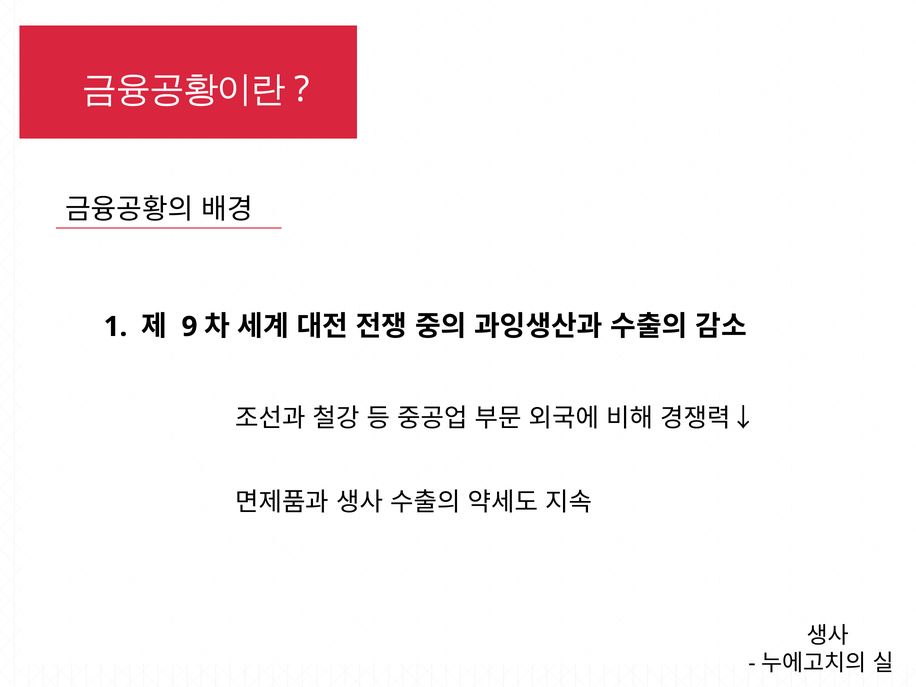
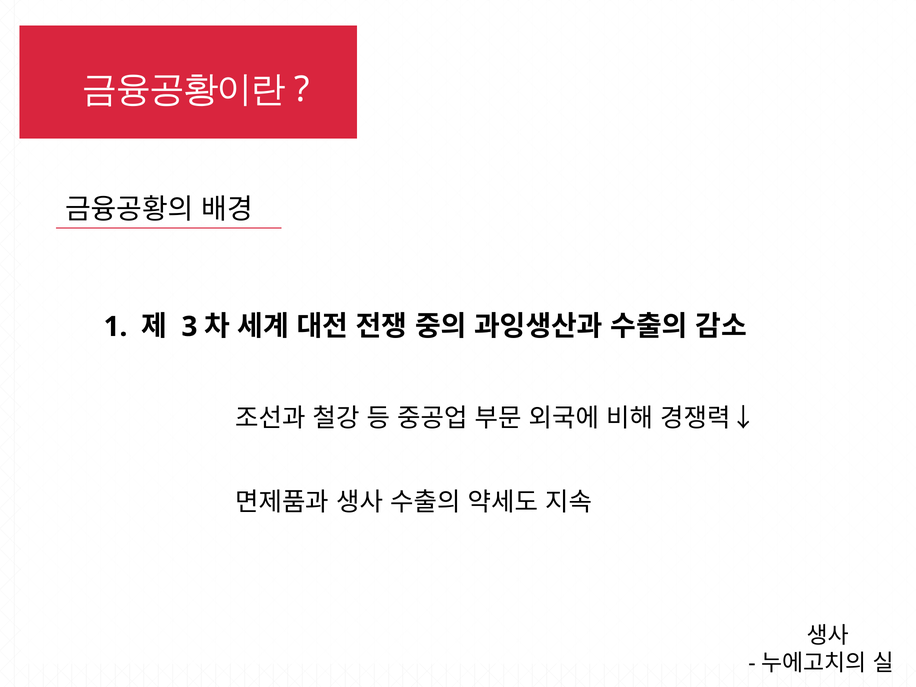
9: 9 -> 3
